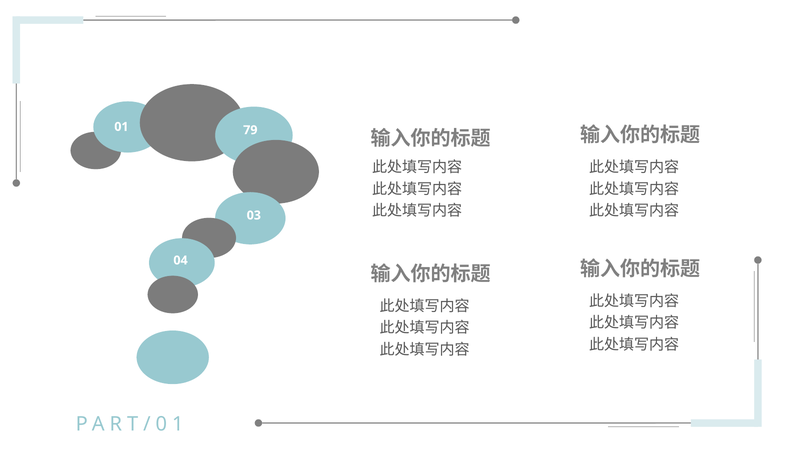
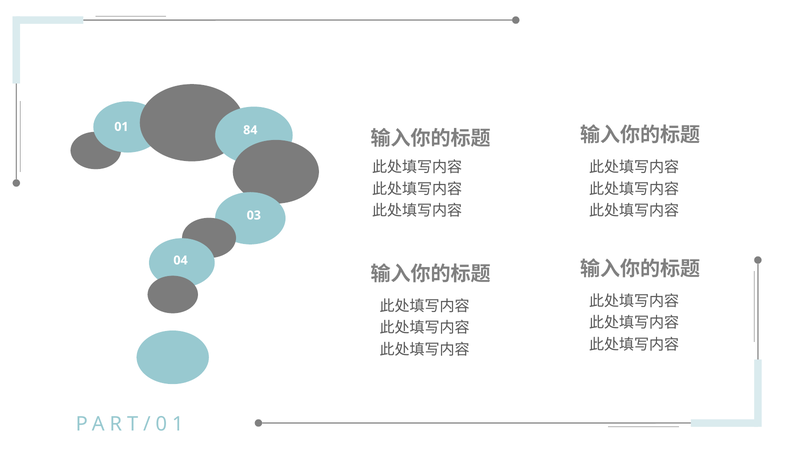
79: 79 -> 84
